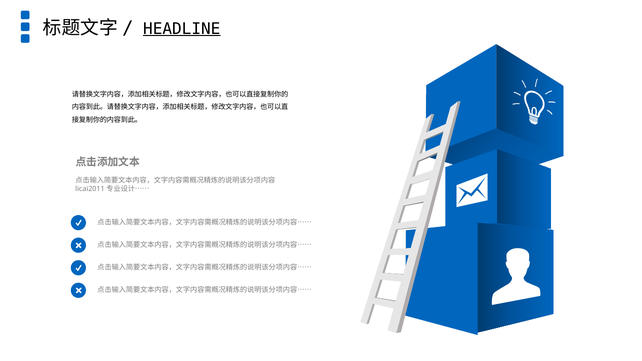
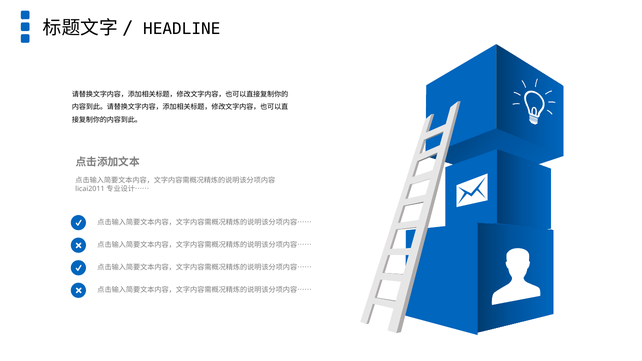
HEADLINE underline: present -> none
